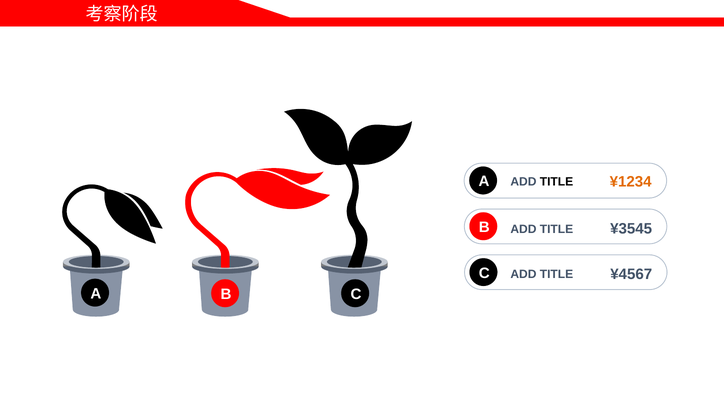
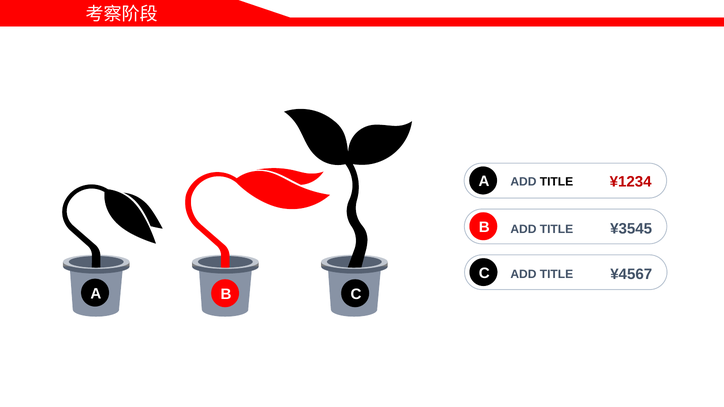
¥1234 colour: orange -> red
